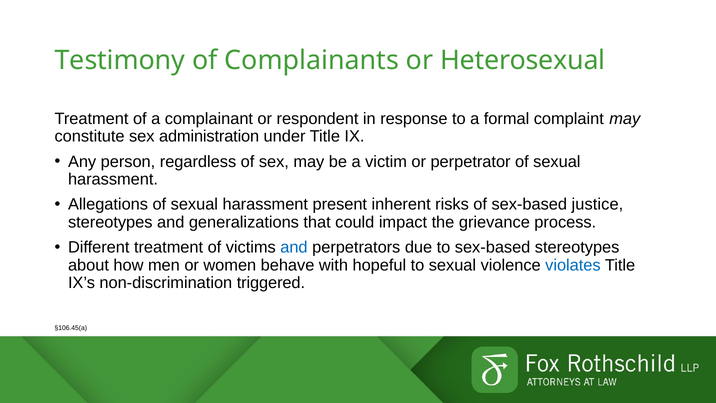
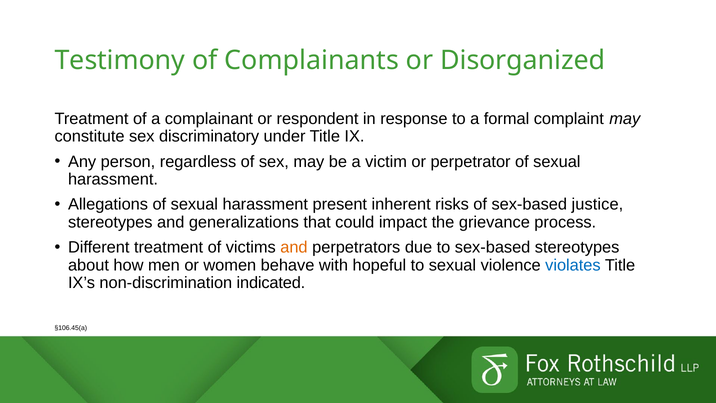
Heterosexual: Heterosexual -> Disorganized
administration: administration -> discriminatory
and at (294, 247) colour: blue -> orange
triggered: triggered -> indicated
